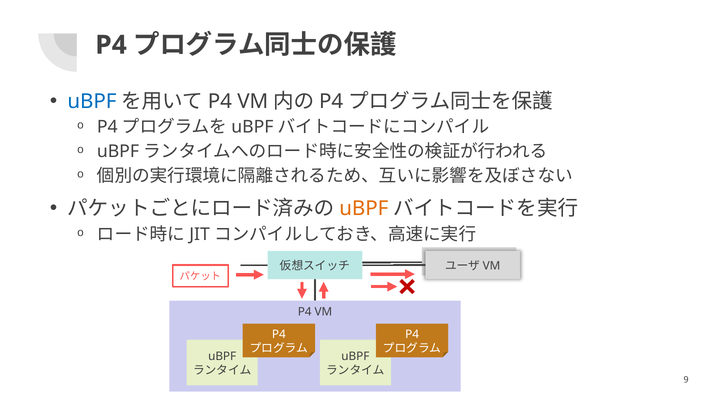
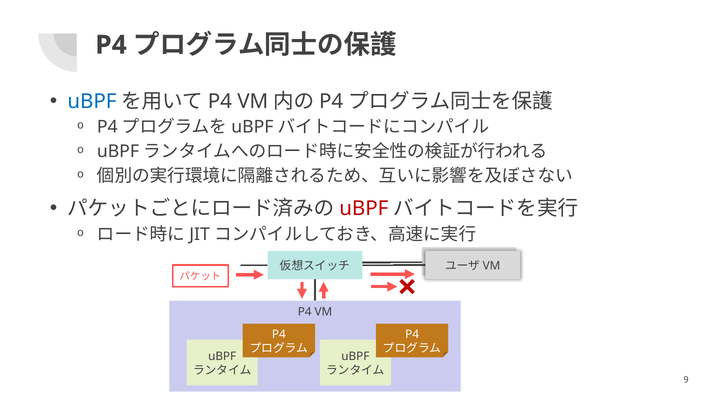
uBPF at (364, 209) colour: orange -> red
